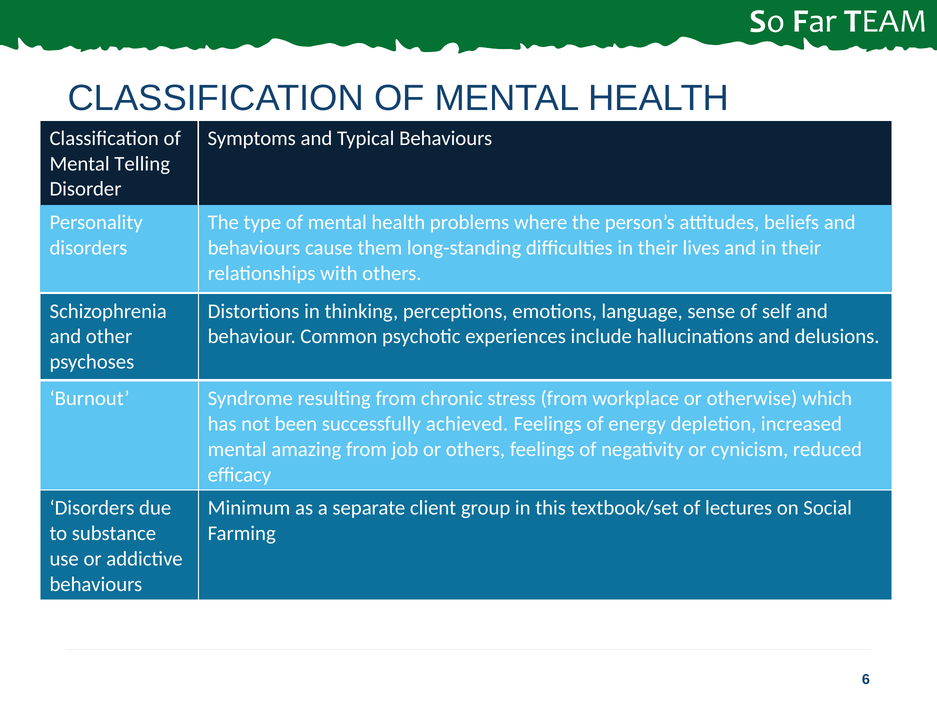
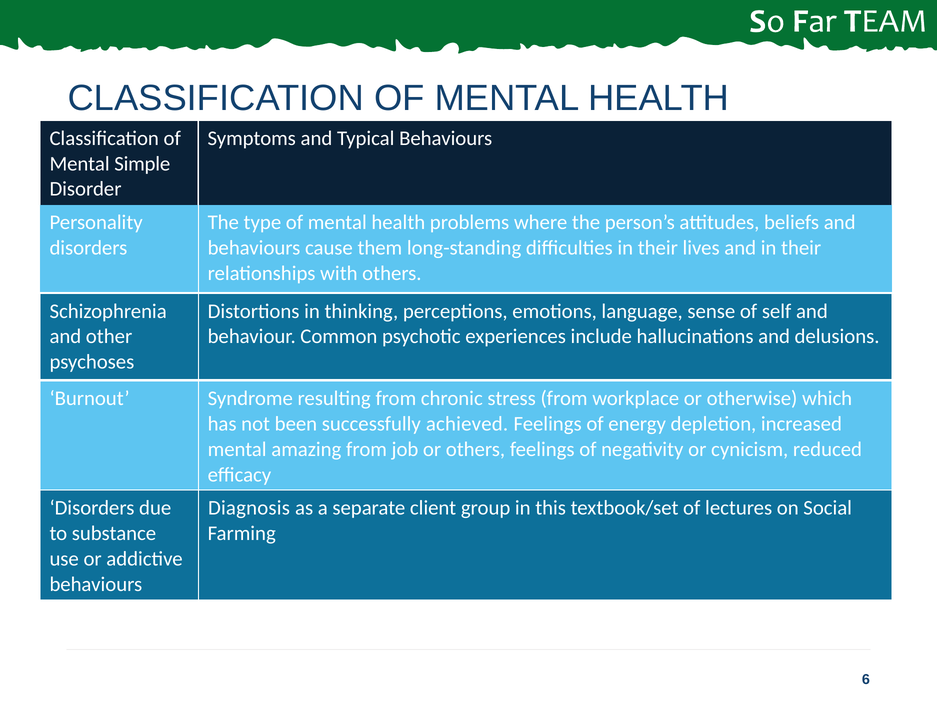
Telling: Telling -> Simple
Minimum: Minimum -> Diagnosis
